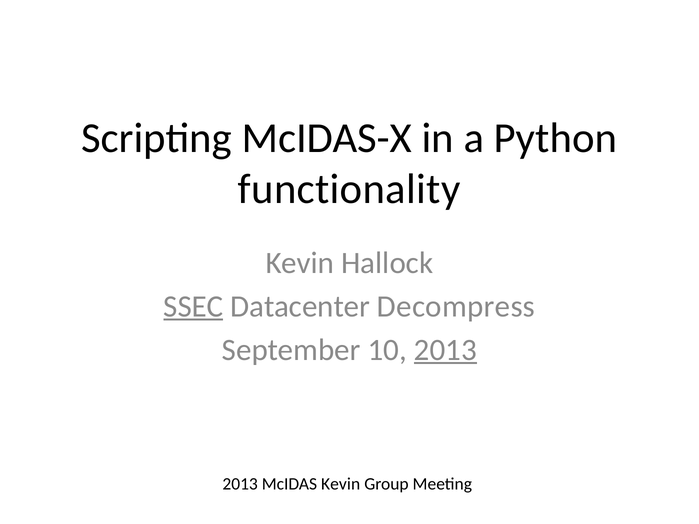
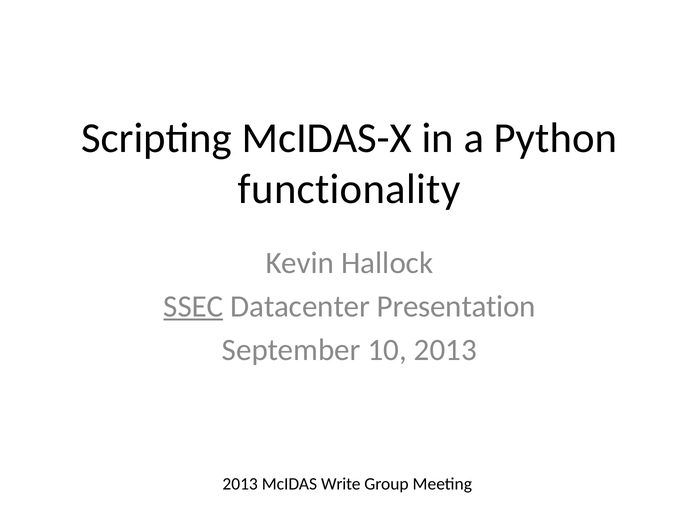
Decompress: Decompress -> Presentation
2013 at (445, 350) underline: present -> none
McIDAS Kevin: Kevin -> Write
